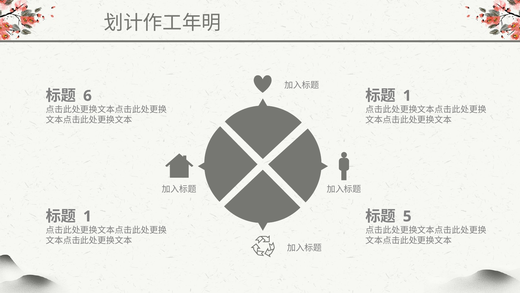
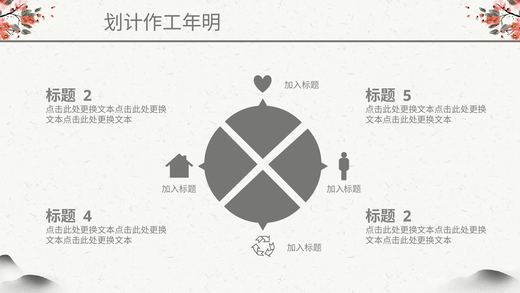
6 at (87, 96): 6 -> 2
1 at (407, 96): 1 -> 5
1 at (87, 216): 1 -> 4
5 at (407, 216): 5 -> 2
